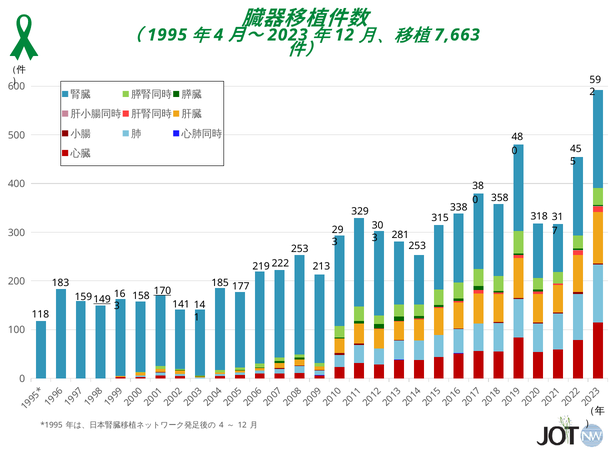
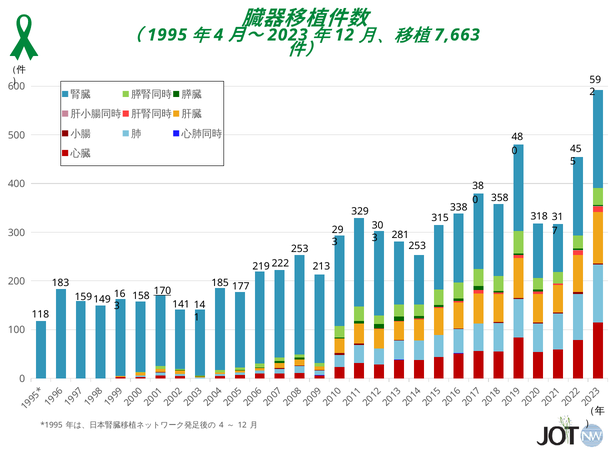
149 underline: present -> none
